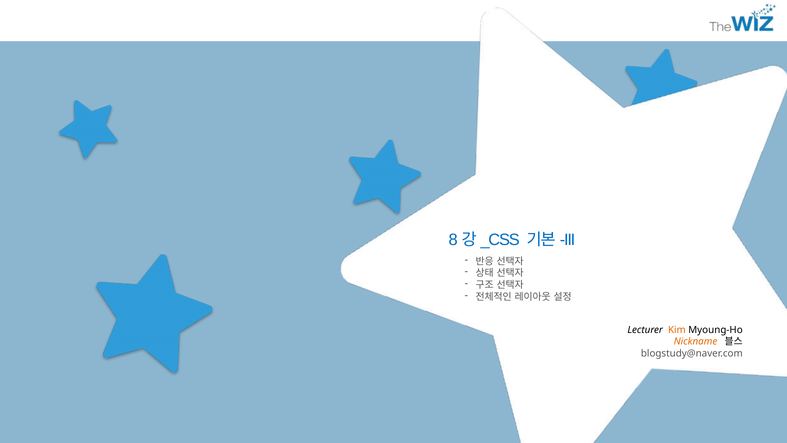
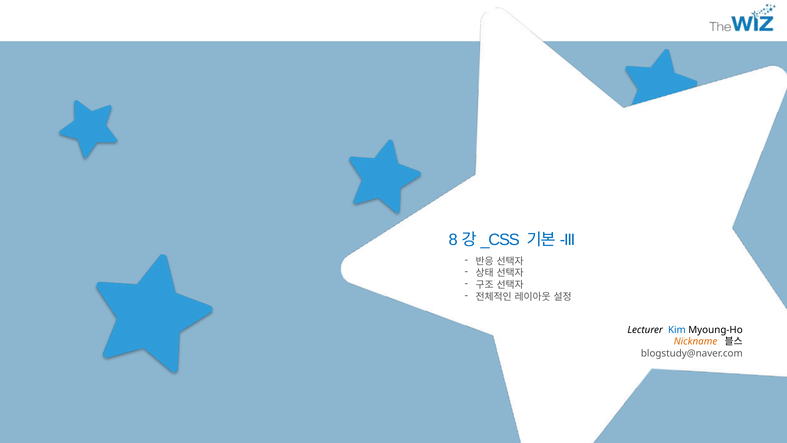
Kim colour: orange -> blue
